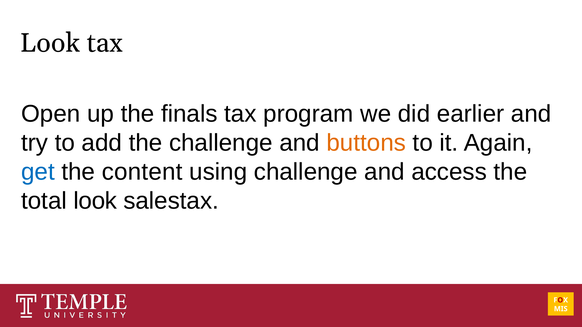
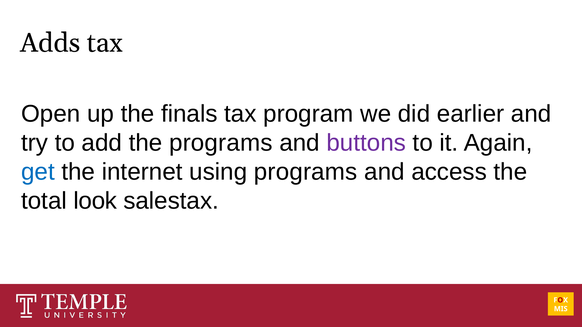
Look at (50, 43): Look -> Adds
the challenge: challenge -> programs
buttons colour: orange -> purple
content: content -> internet
using challenge: challenge -> programs
